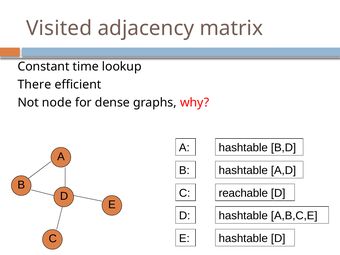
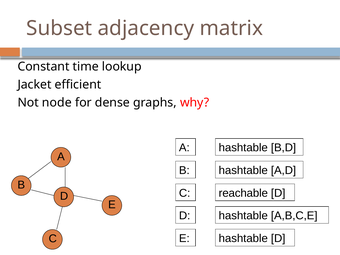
Visited: Visited -> Subset
There: There -> Jacket
